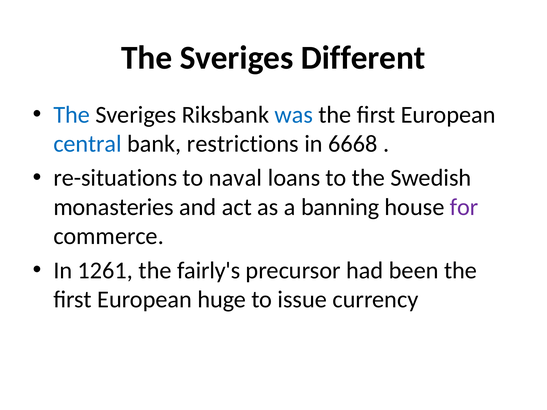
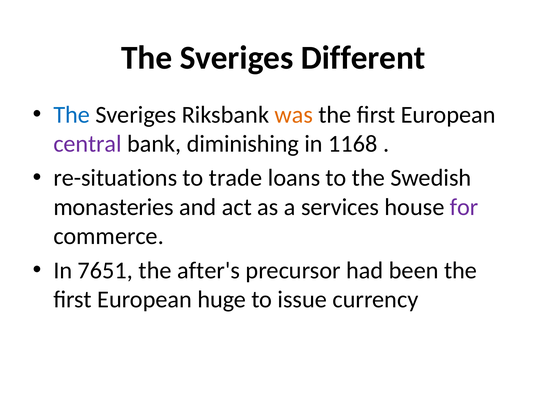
was colour: blue -> orange
central colour: blue -> purple
restrictions: restrictions -> diminishing
6668: 6668 -> 1168
naval: naval -> trade
banning: banning -> services
1261: 1261 -> 7651
fairly's: fairly's -> after's
